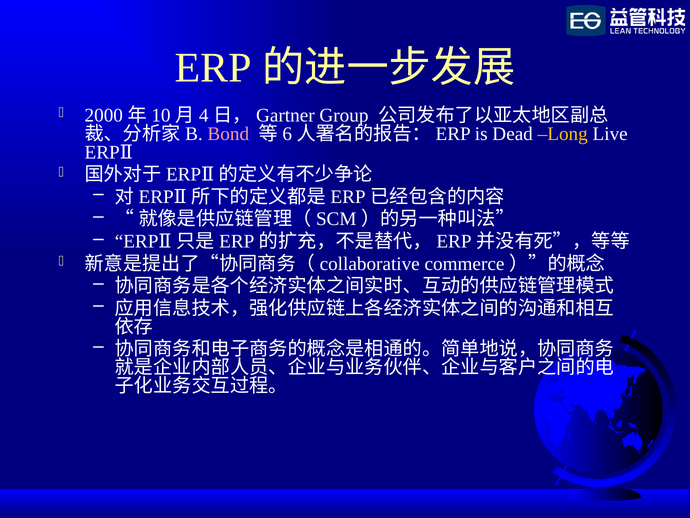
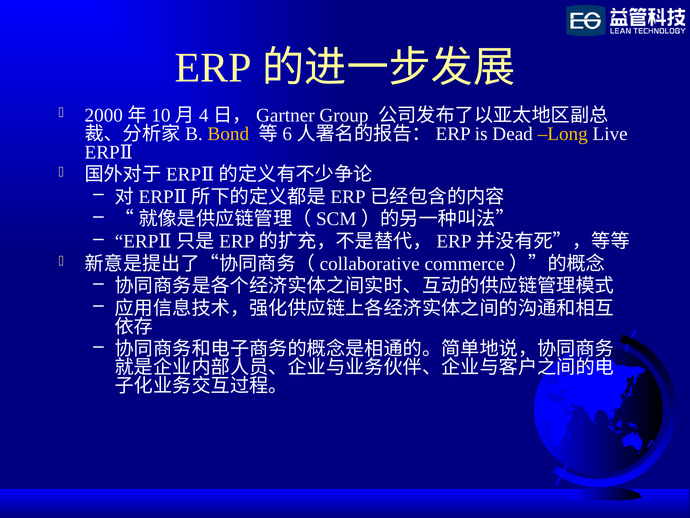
Bond colour: pink -> yellow
